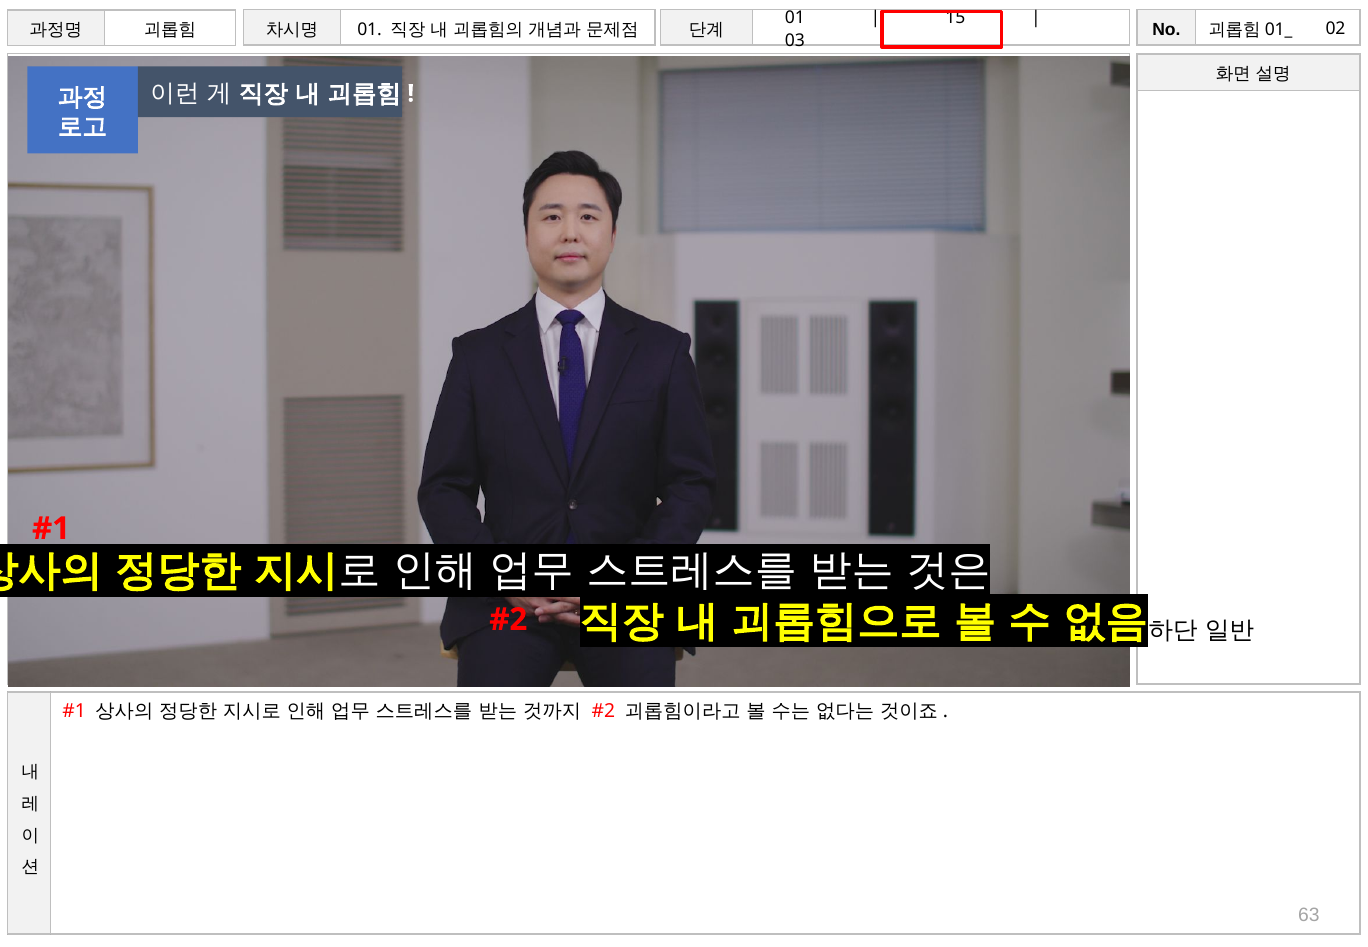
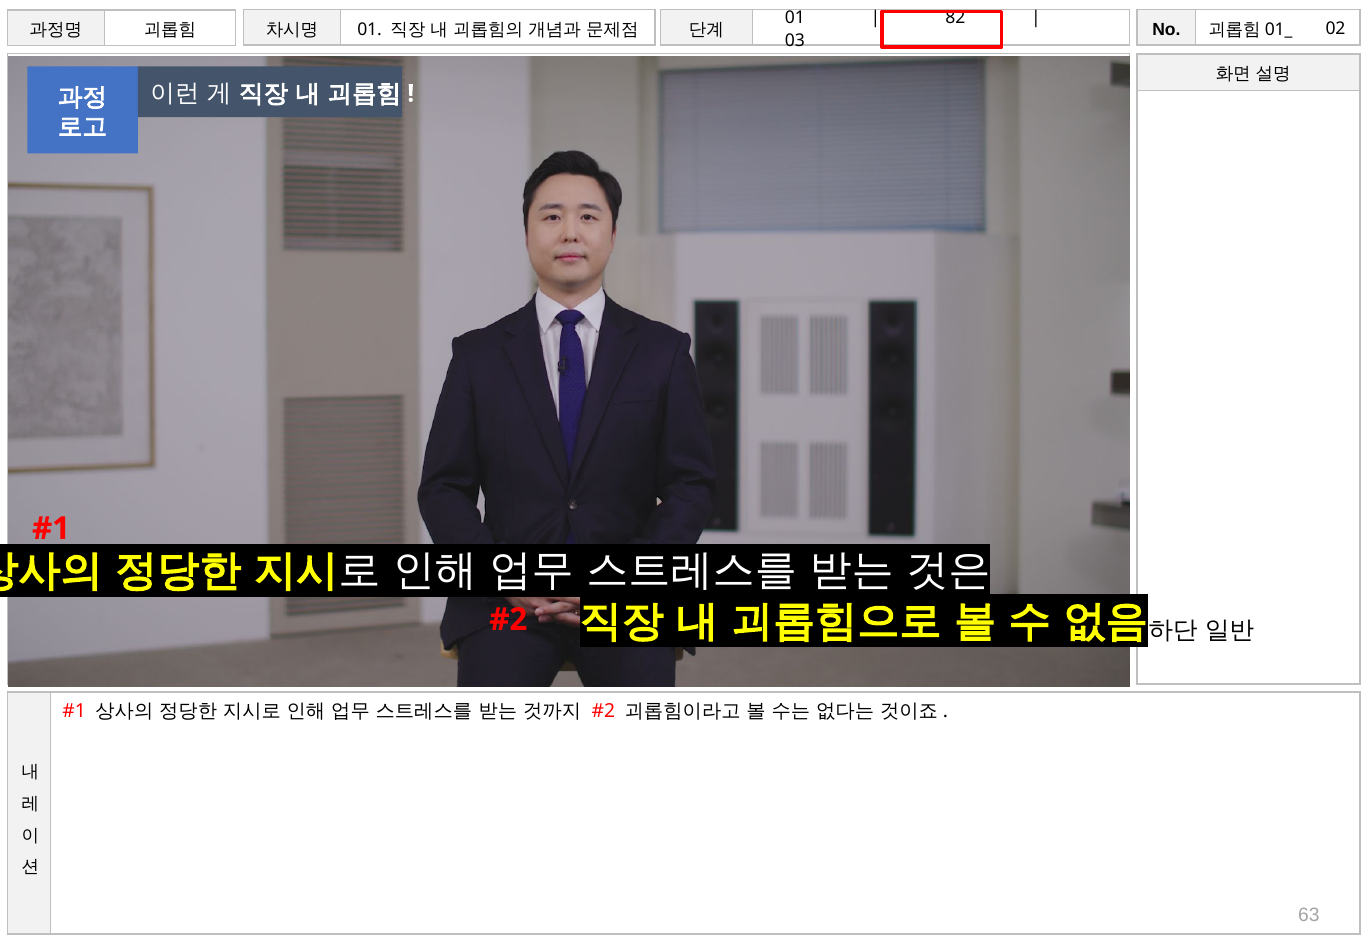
15: 15 -> 82
